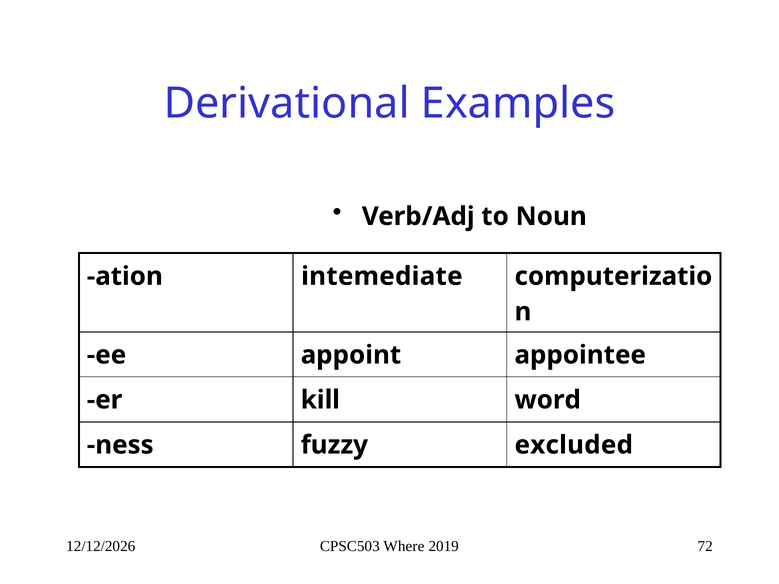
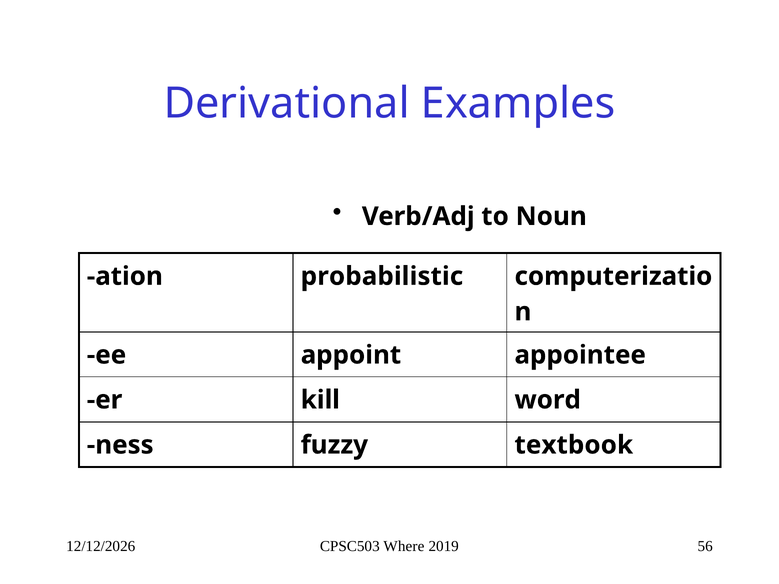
intemediate: intemediate -> probabilistic
excluded: excluded -> textbook
72: 72 -> 56
